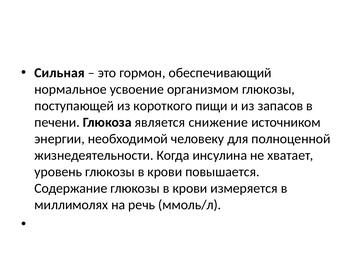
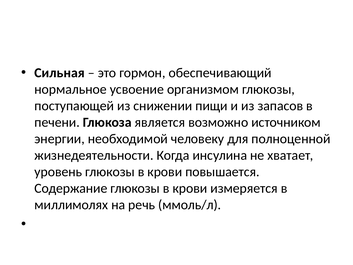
короткого: короткого -> снижении
снижение: снижение -> возможно
